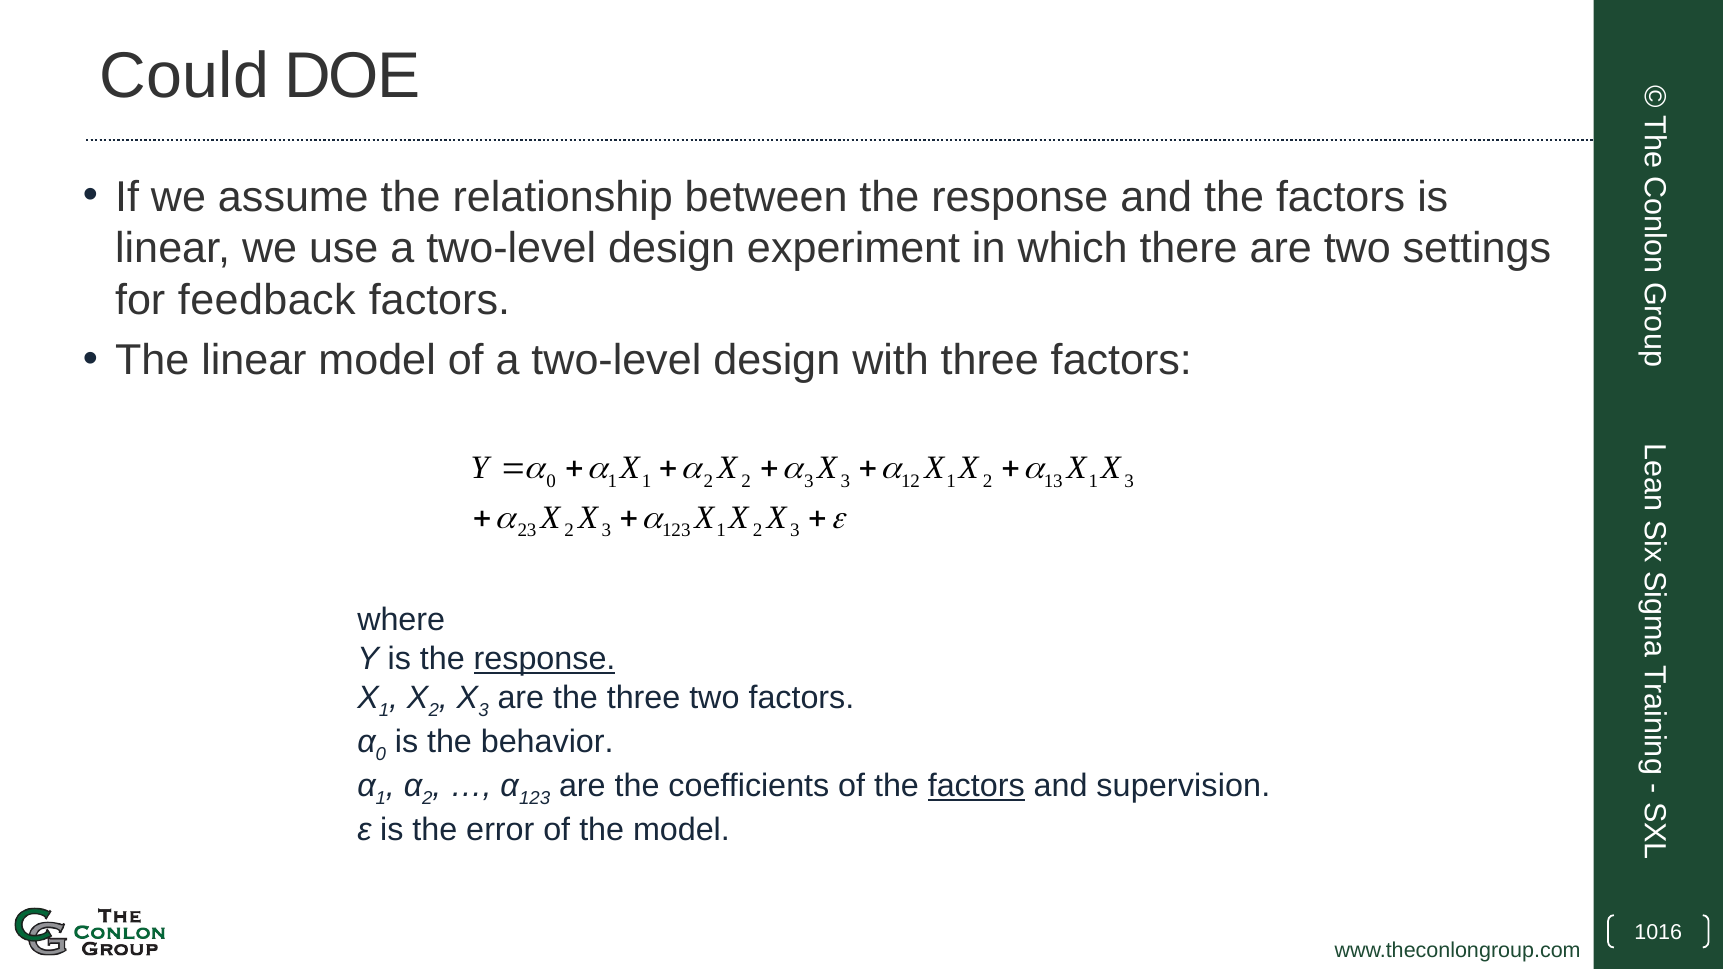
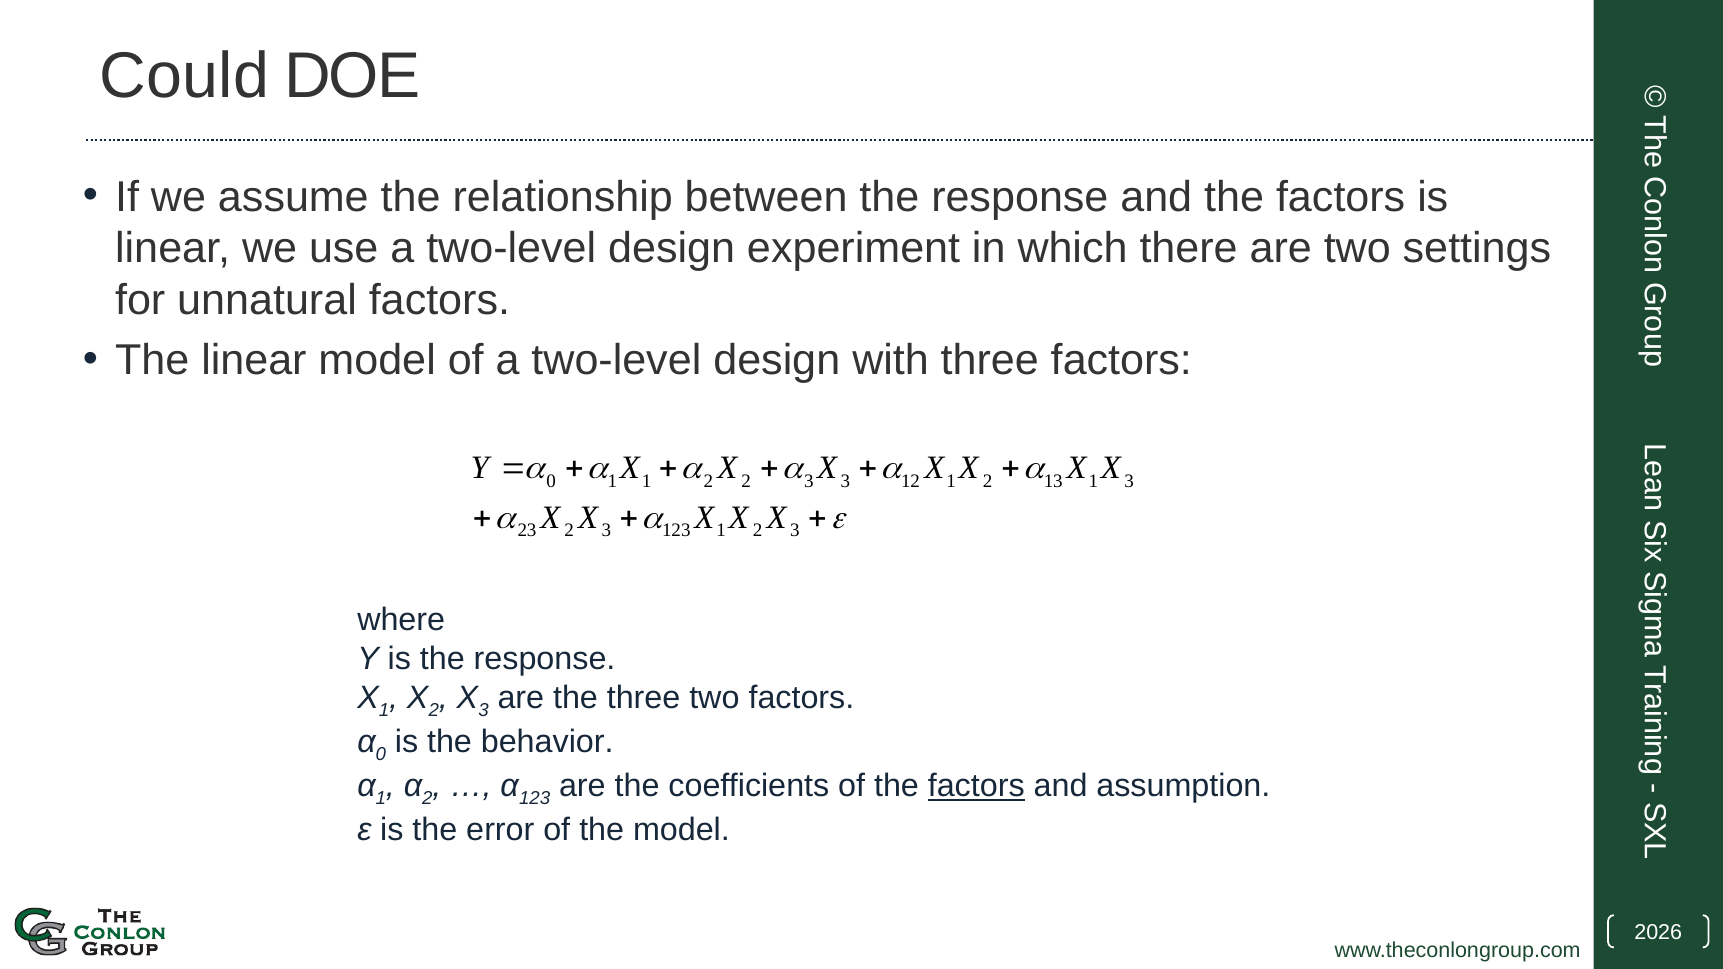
feedback: feedback -> unnatural
response at (545, 659) underline: present -> none
supervision: supervision -> assumption
1016: 1016 -> 2026
